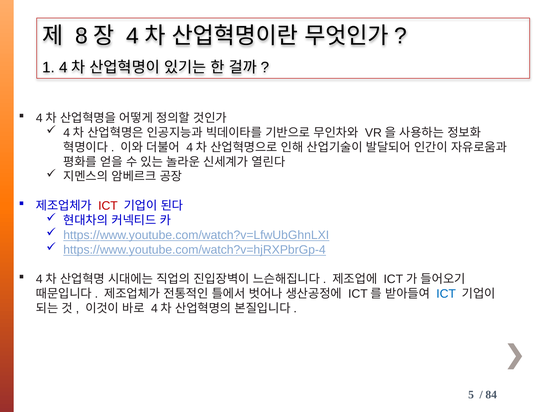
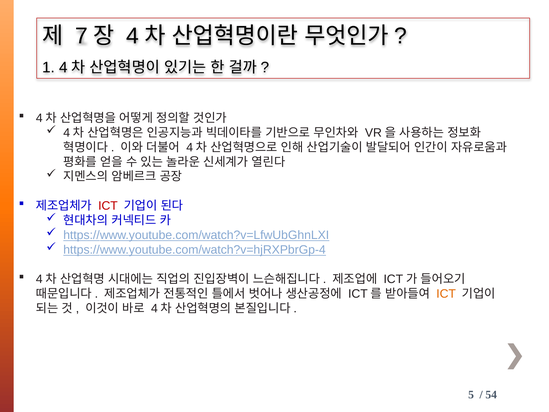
8: 8 -> 7
ICT at (446, 294) colour: blue -> orange
84: 84 -> 54
